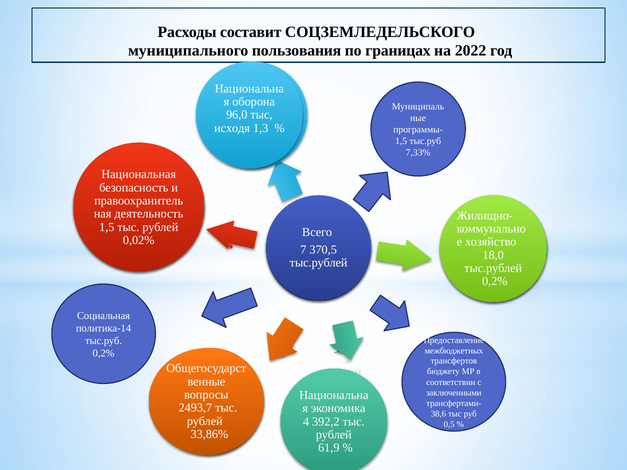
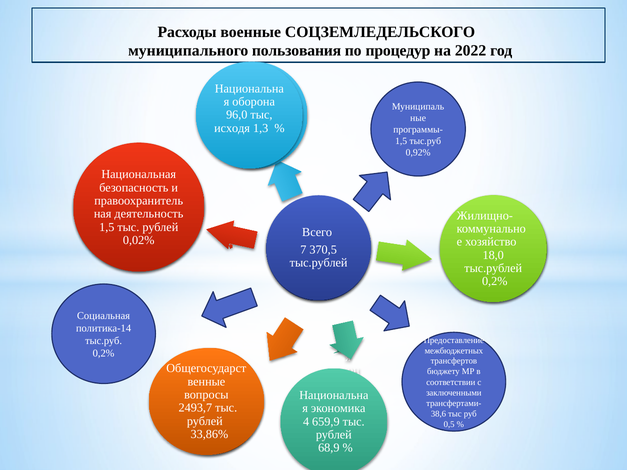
составит: составит -> военные
границах: границах -> процедур
7,33%: 7,33% -> 0,92%
392,2: 392,2 -> 659,9
61,9: 61,9 -> 68,9
